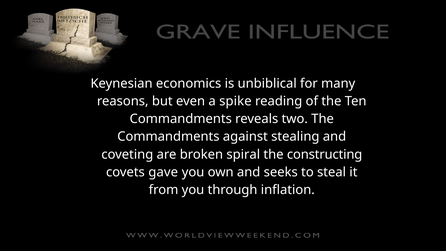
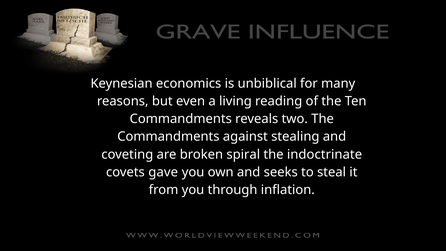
spike: spike -> living
constructing: constructing -> indoctrinate
